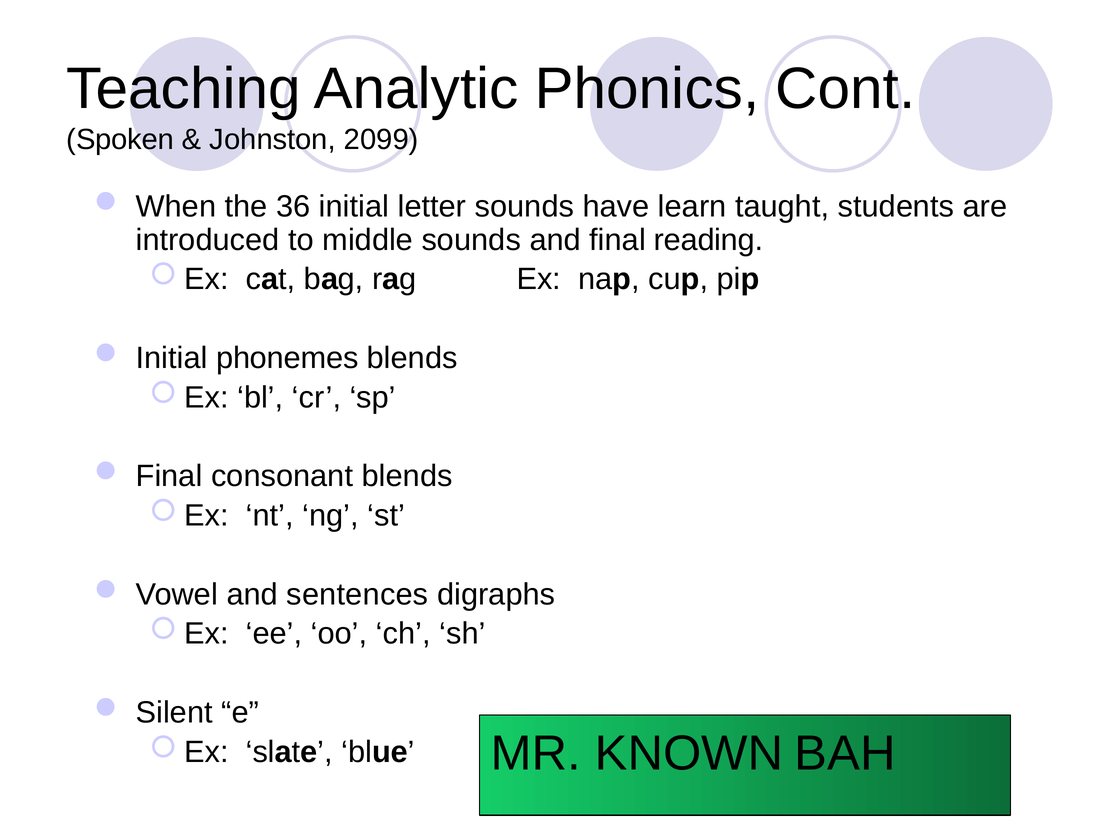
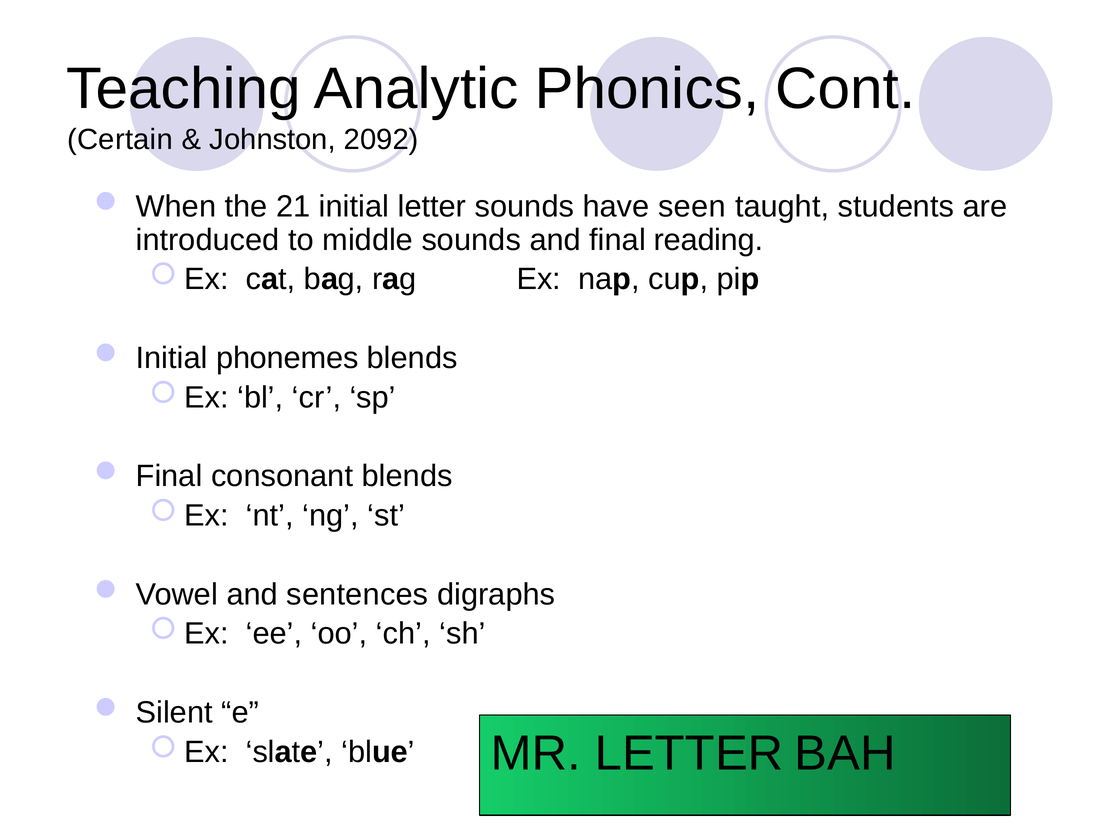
Spoken: Spoken -> Certain
2099: 2099 -> 2092
36: 36 -> 21
learn: learn -> seen
MR KNOWN: KNOWN -> LETTER
